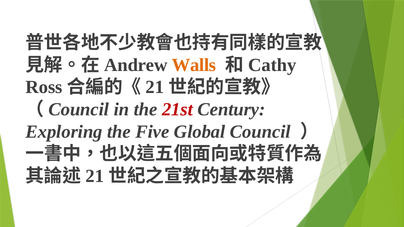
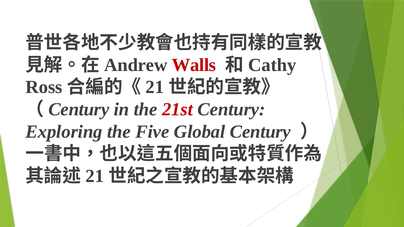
Walls colour: orange -> red
Council at (79, 110): Council -> Century
Global Council: Council -> Century
